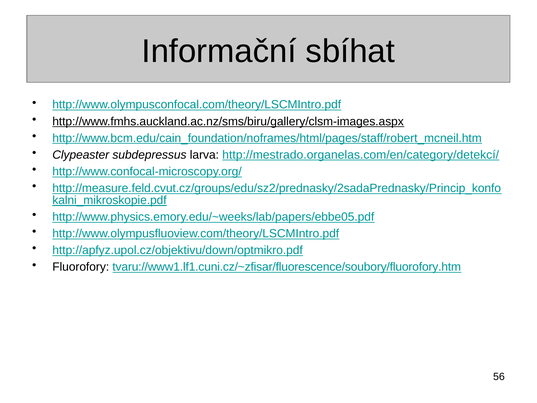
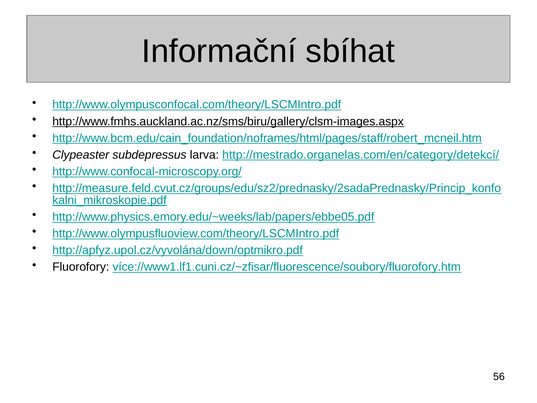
http://apfyz.upol.cz/objektivu/down/optmikro.pdf: http://apfyz.upol.cz/objektivu/down/optmikro.pdf -> http://apfyz.upol.cz/vyvolána/down/optmikro.pdf
tvaru://www1.lf1.cuni.cz/~zfisar/fluorescence/soubory/fluorofory.htm: tvaru://www1.lf1.cuni.cz/~zfisar/fluorescence/soubory/fluorofory.htm -> více://www1.lf1.cuni.cz/~zfisar/fluorescence/soubory/fluorofory.htm
